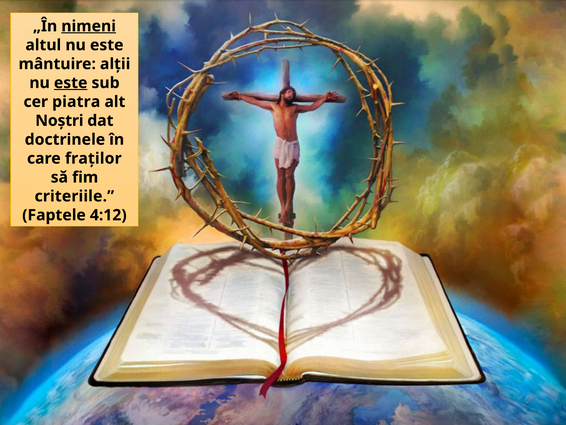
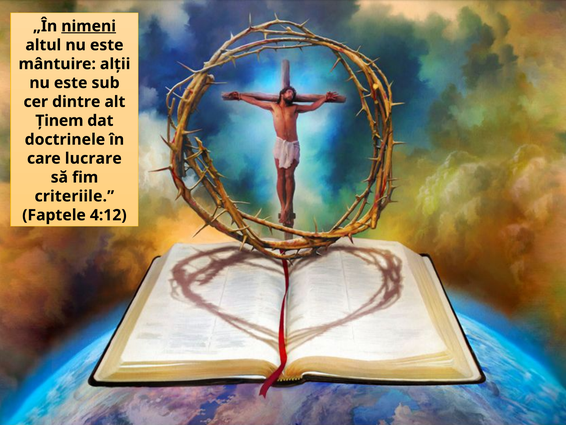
este at (71, 83) underline: present -> none
piatra: piatra -> dintre
Noştri: Noştri -> Ţinem
fraţilor: fraţilor -> lucrare
